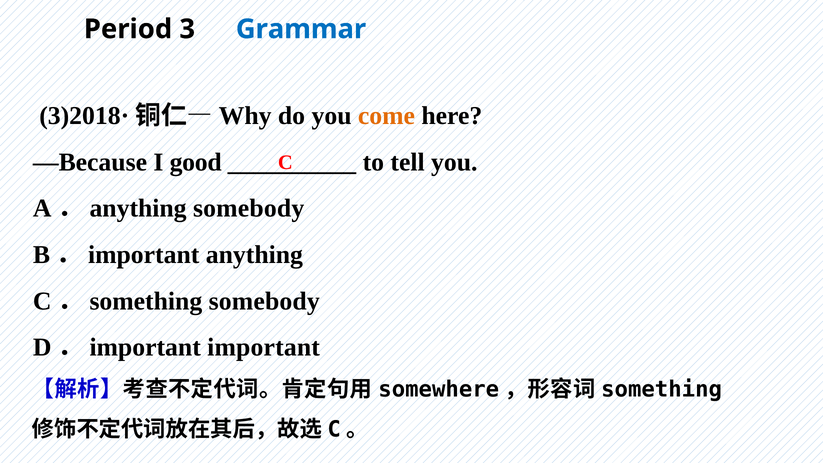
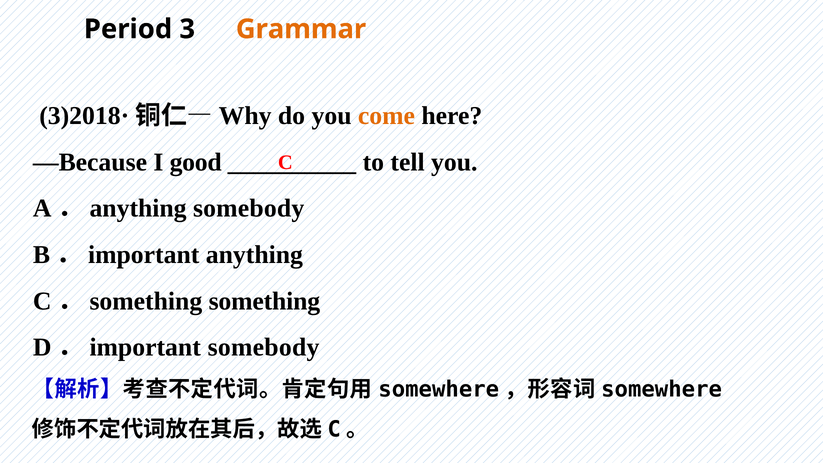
Grammar colour: blue -> orange
something somebody: somebody -> something
important important: important -> somebody
something at (662, 389): something -> somewhere
